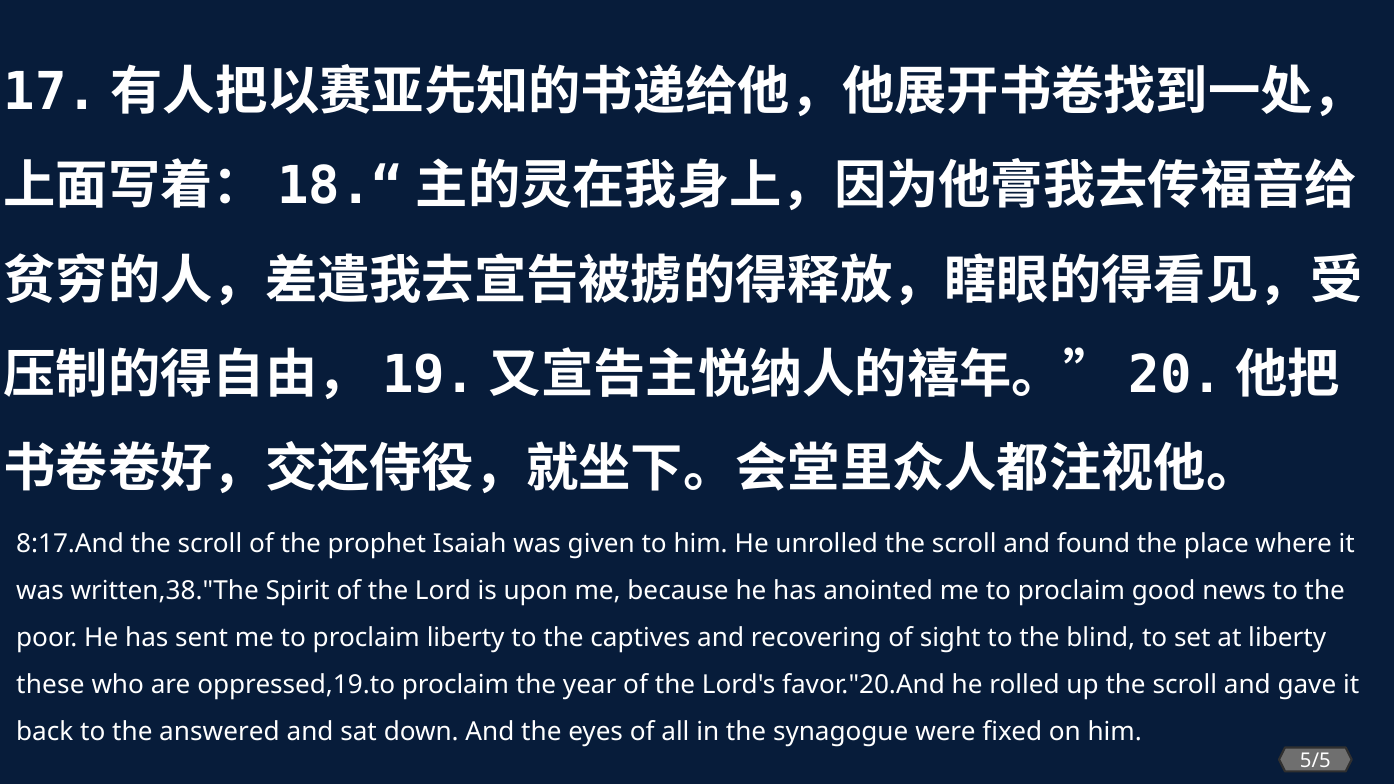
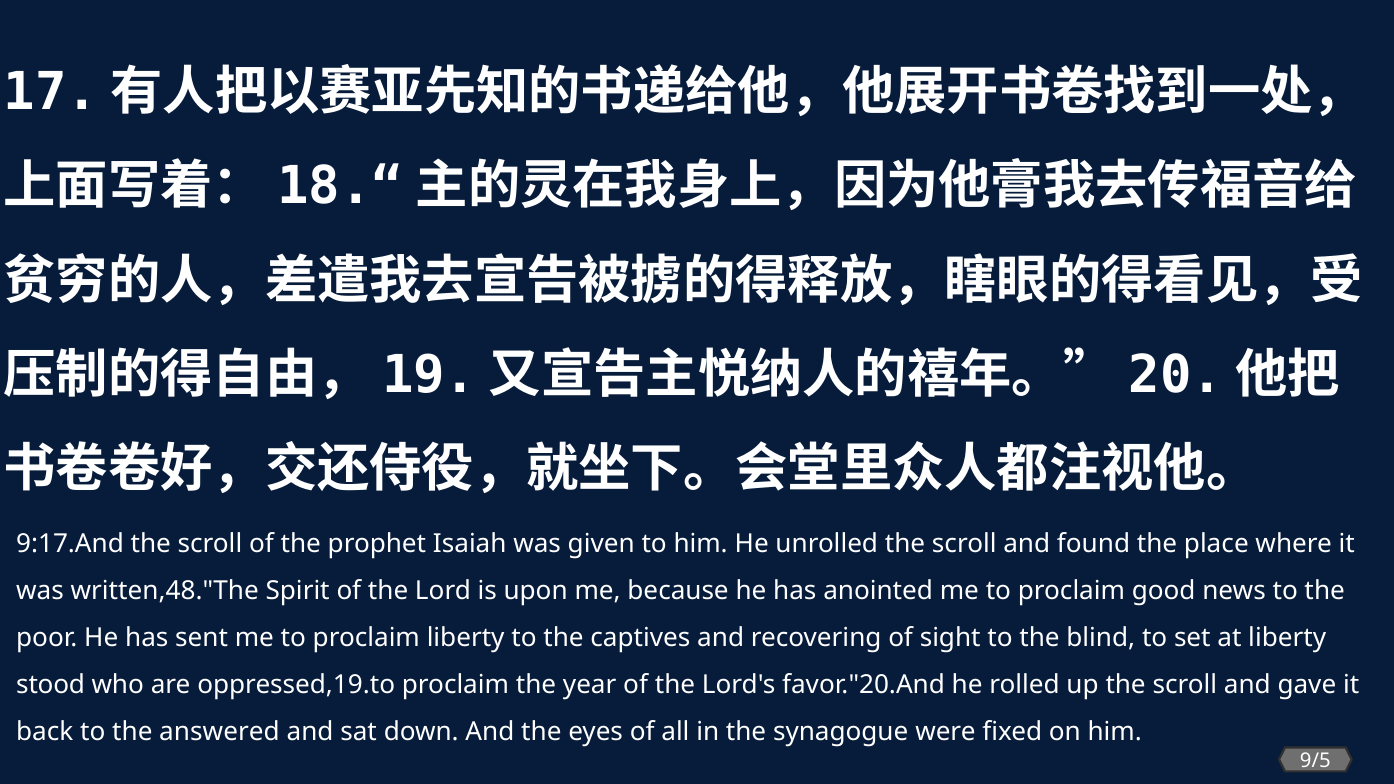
8:17.And: 8:17.And -> 9:17.And
written,38."The: written,38."The -> written,48."The
these: these -> stood
5/5: 5/5 -> 9/5
